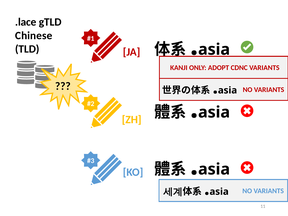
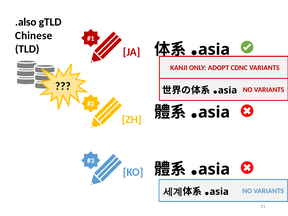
.lace: .lace -> .also
